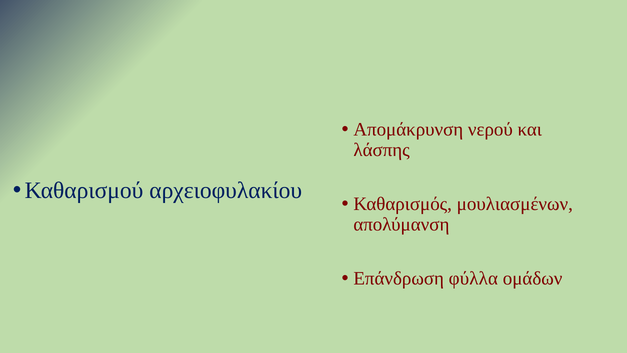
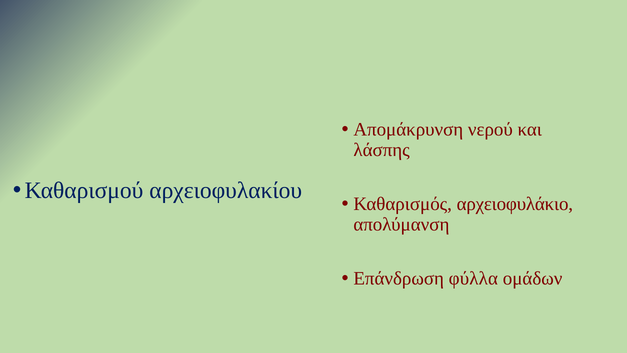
μουλιασμένων: μουλιασμένων -> αρχειοφυλάκιο
